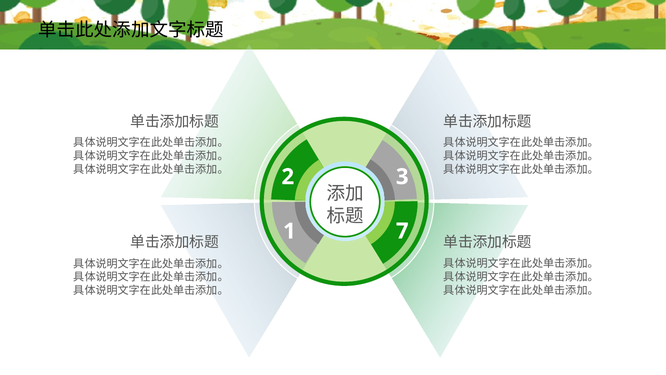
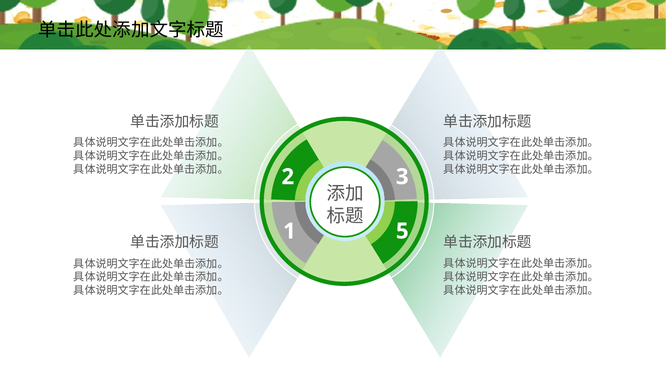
7: 7 -> 5
